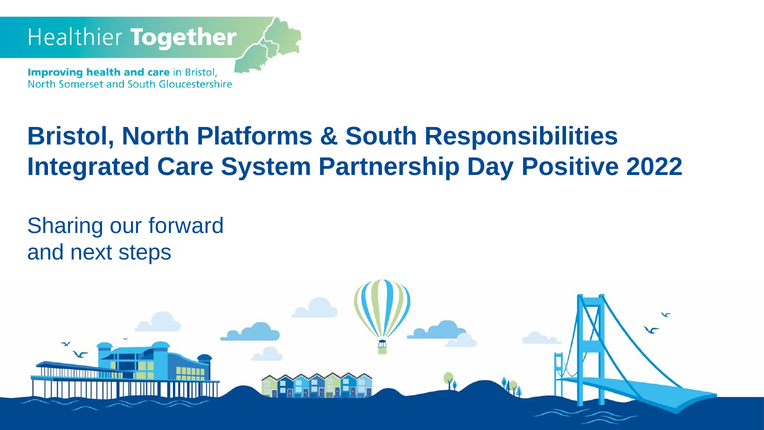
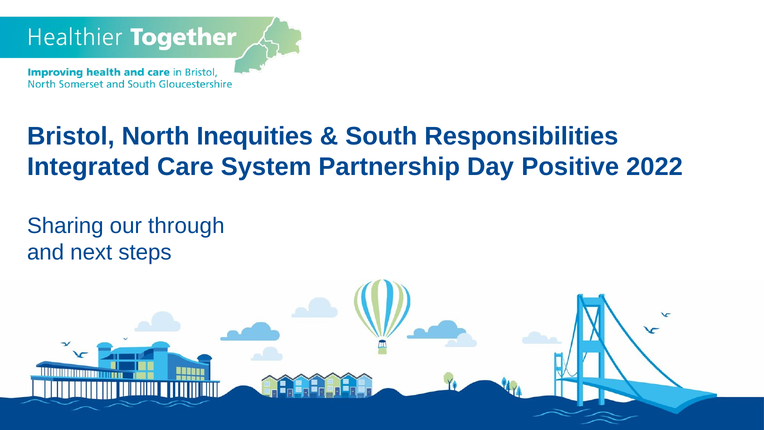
Platforms: Platforms -> Inequities
forward: forward -> through
